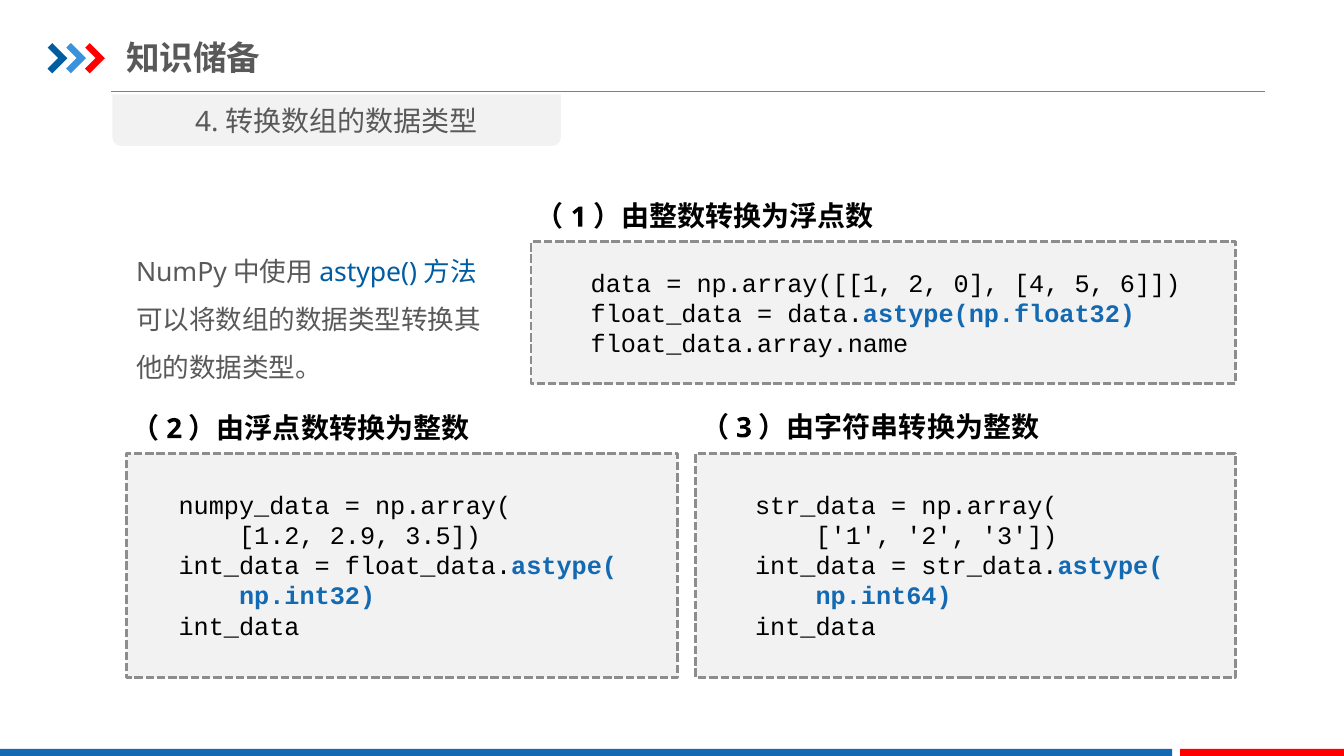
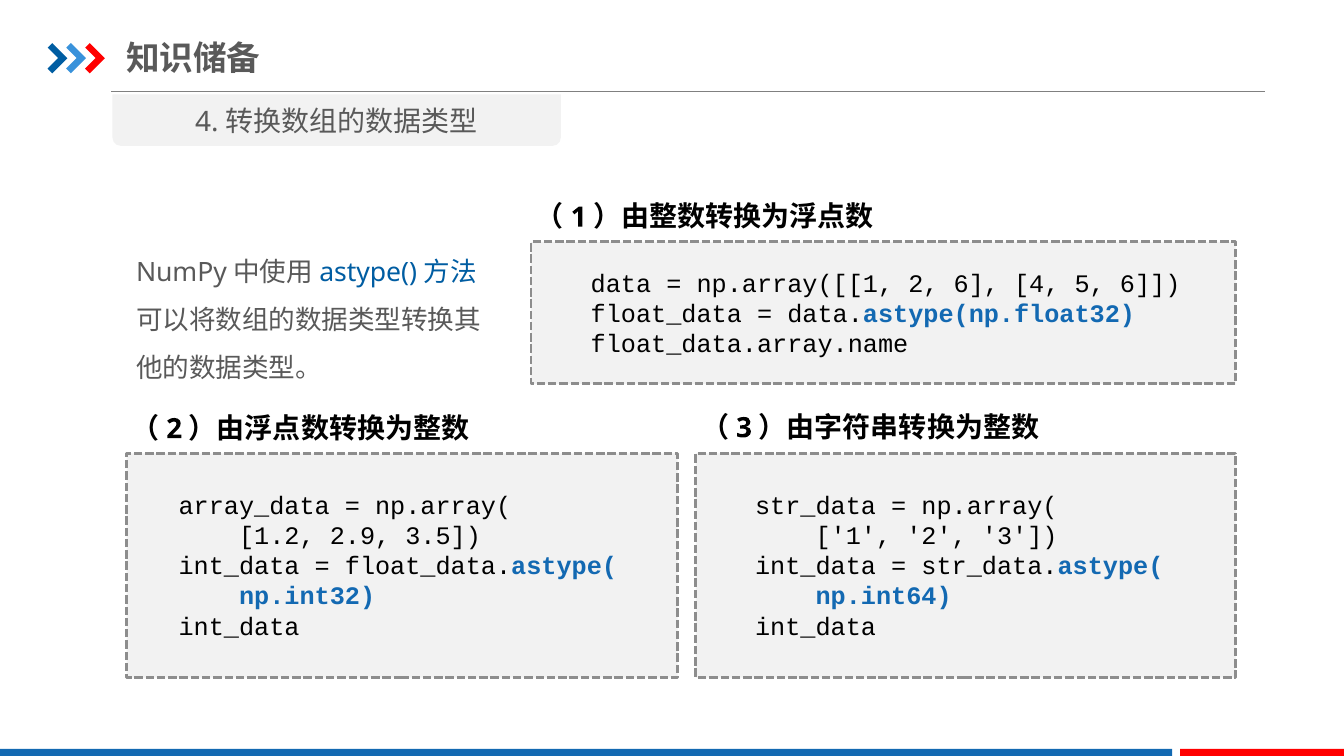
2 0: 0 -> 6
numpy_data: numpy_data -> array_data
